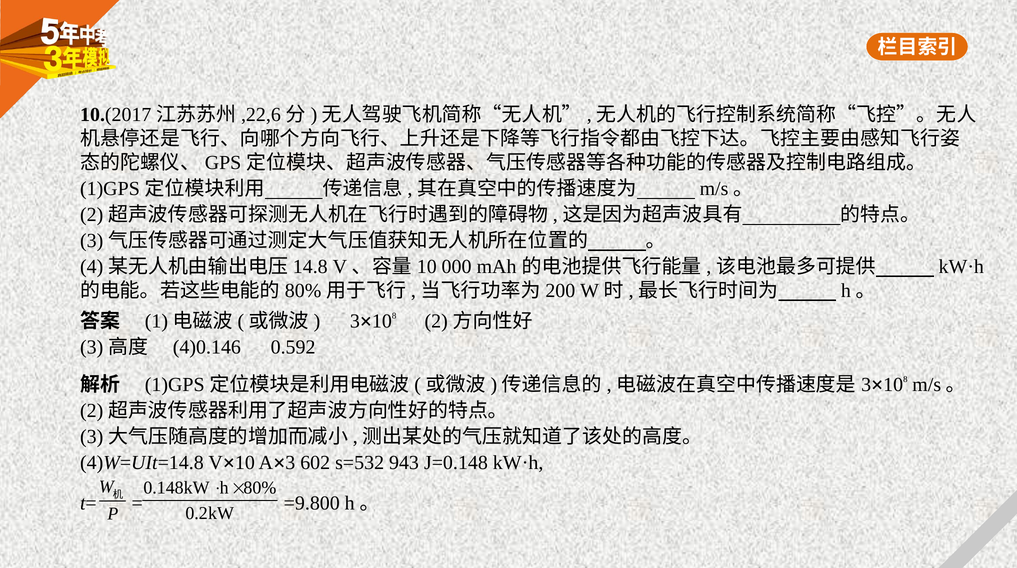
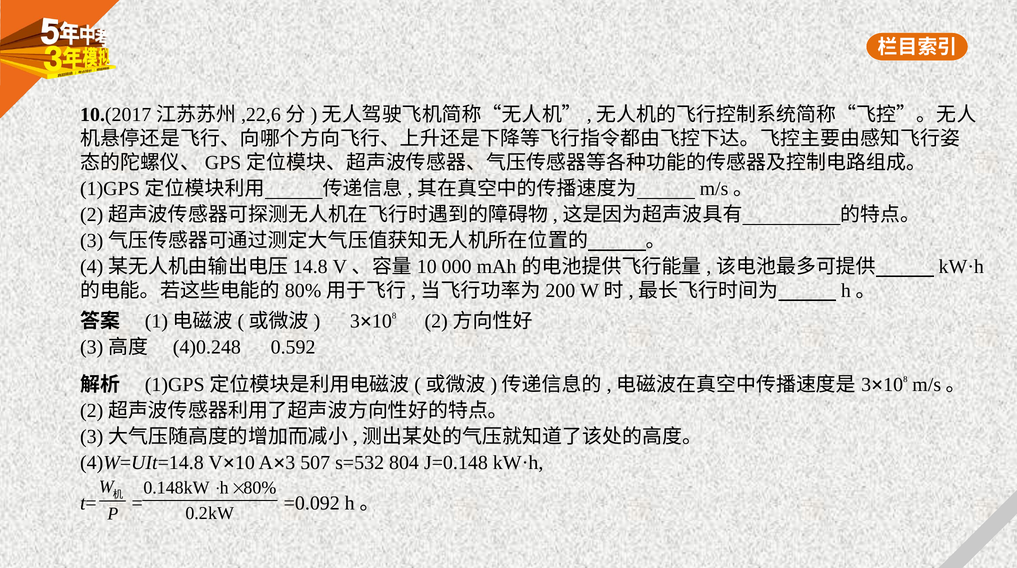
4)0.146: 4)0.146 -> 4)0.248
602: 602 -> 507
943: 943 -> 804
=9.800: =9.800 -> =0.092
